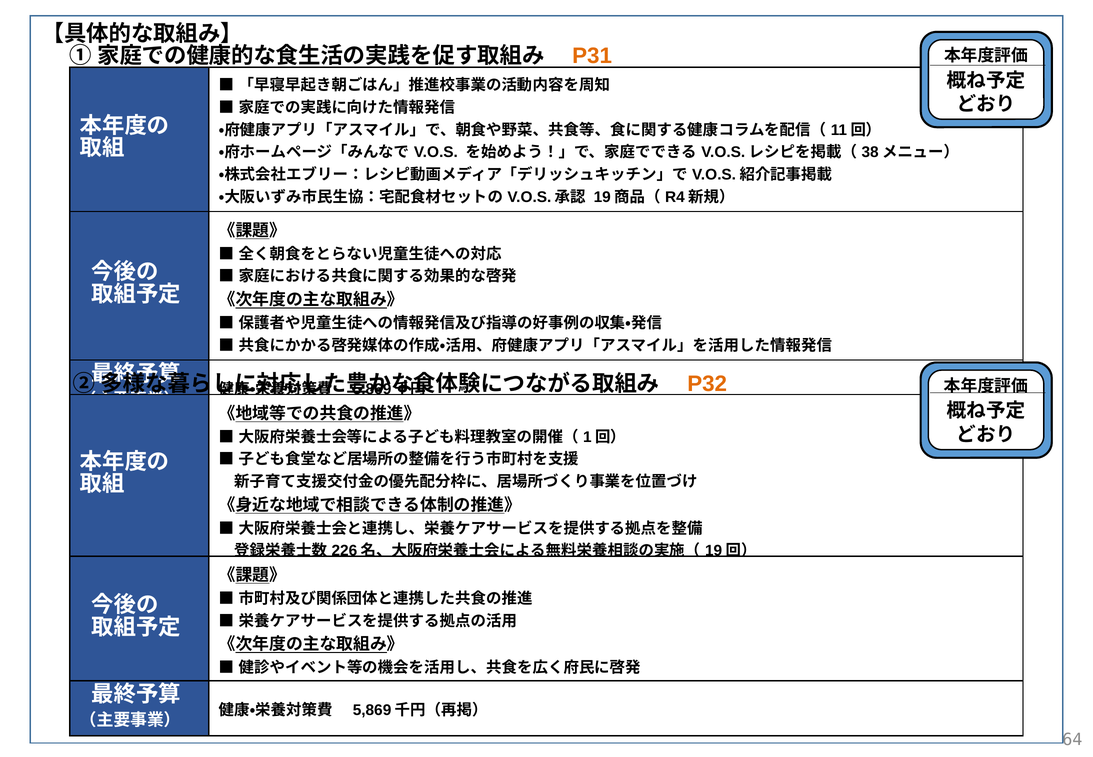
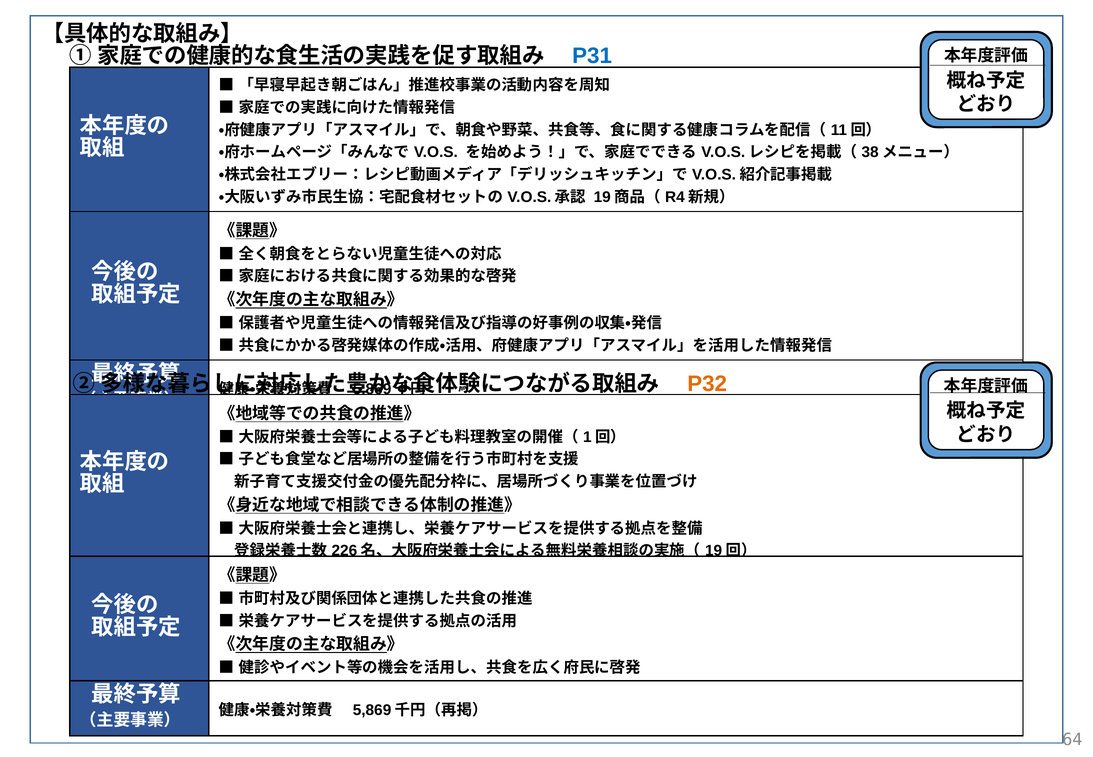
P31 colour: orange -> blue
